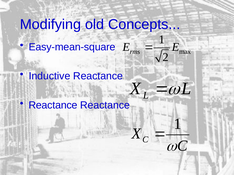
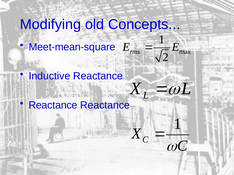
Easy-mean-square: Easy-mean-square -> Meet-mean-square
